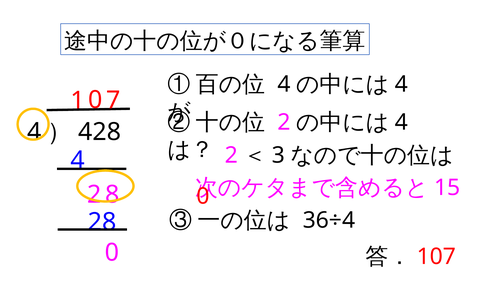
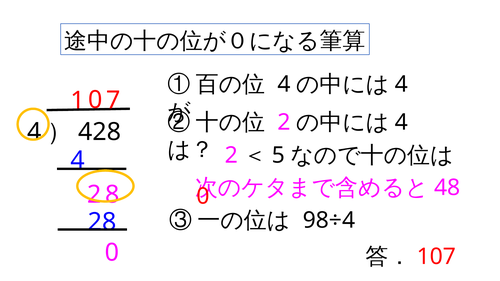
3: 3 -> 5
15: 15 -> 48
36÷4: 36÷4 -> 98÷4
